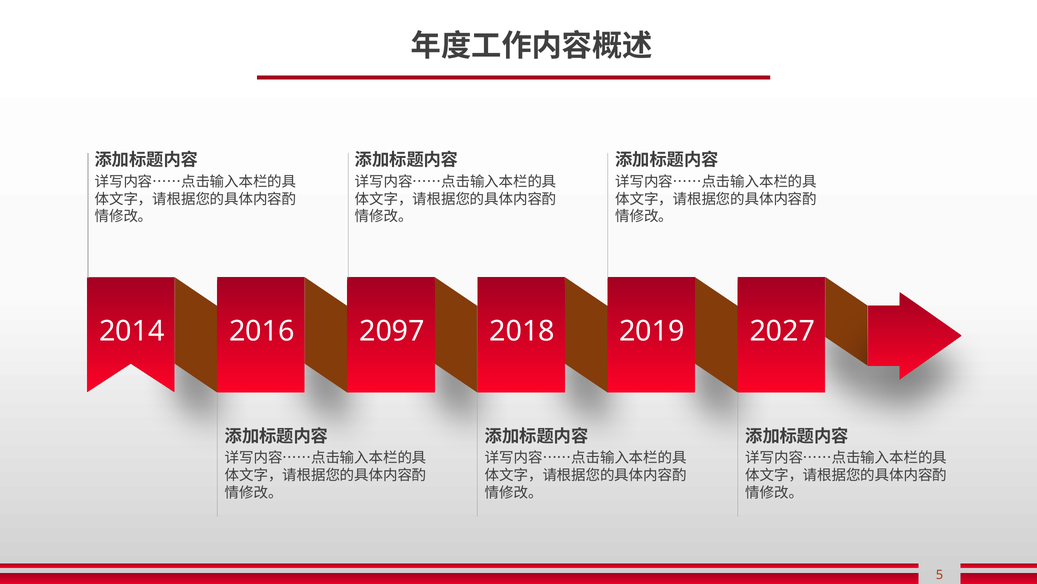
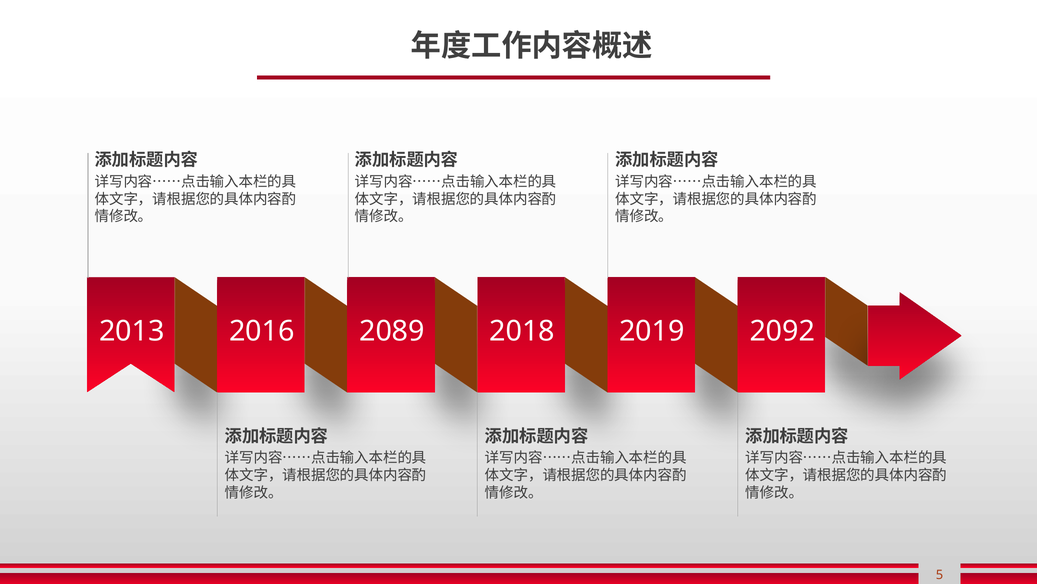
2014: 2014 -> 2013
2097: 2097 -> 2089
2027: 2027 -> 2092
